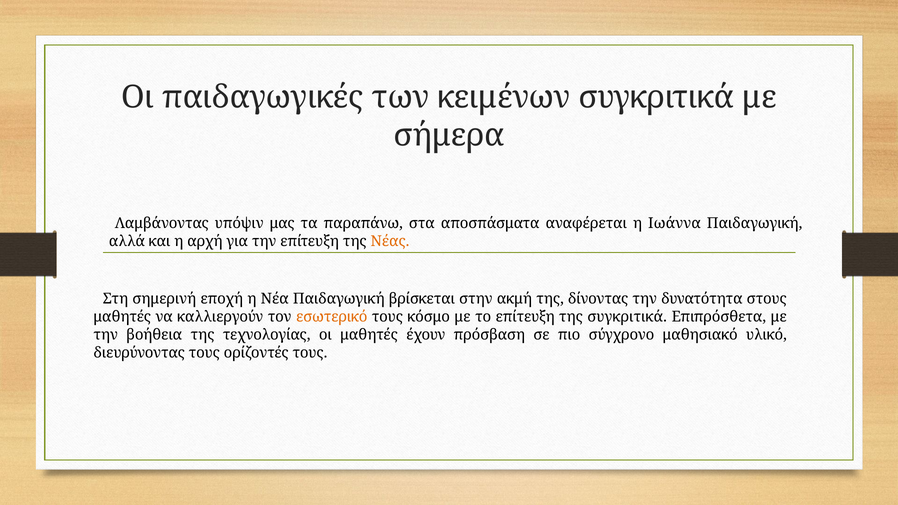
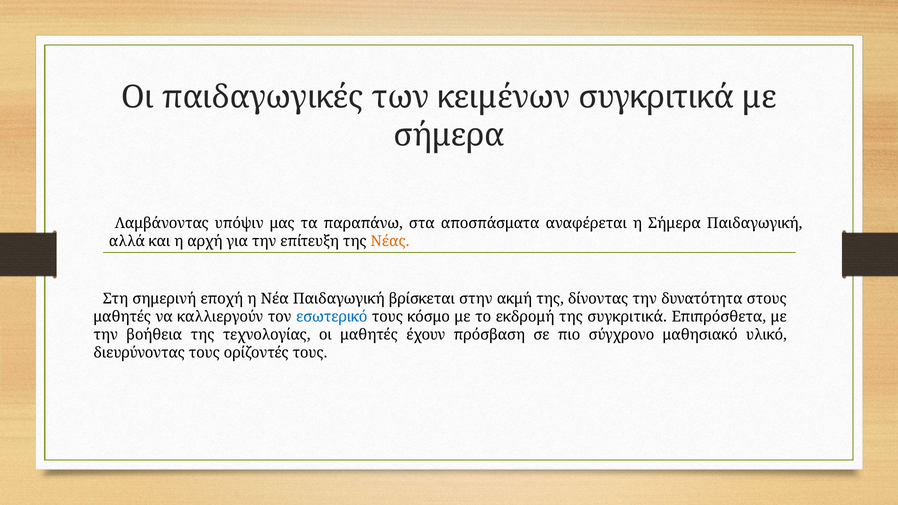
η Ιωάννα: Ιωάννα -> Σήμερα
εσωτερικό colour: orange -> blue
το επίτευξη: επίτευξη -> εκδρομή
